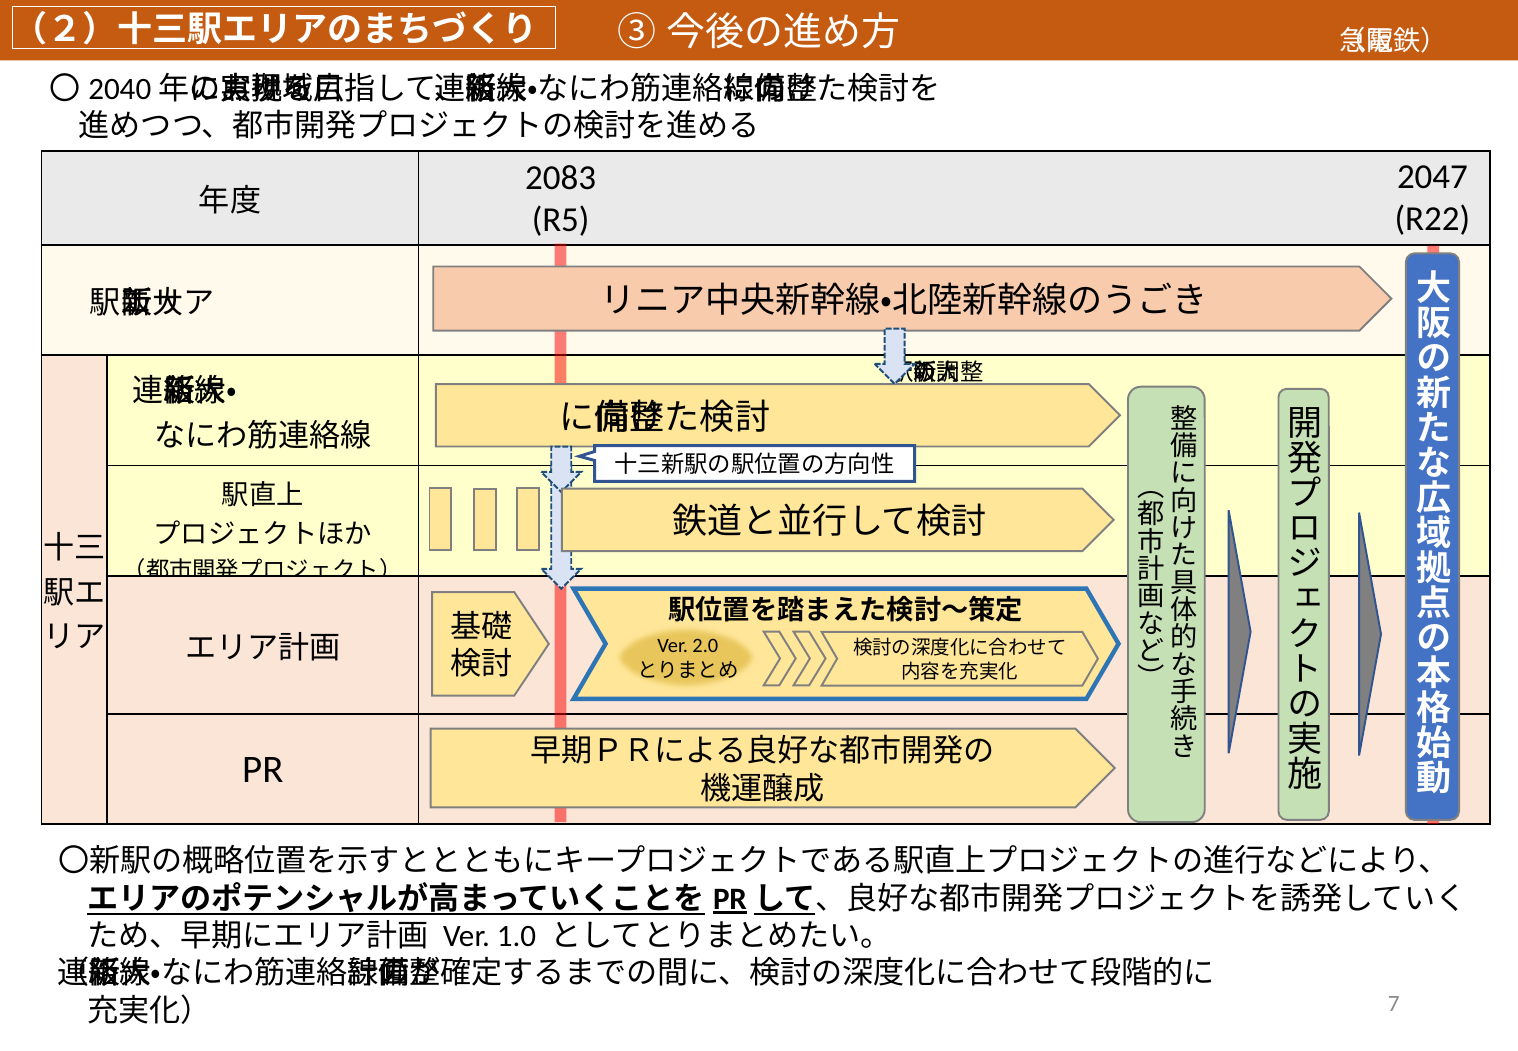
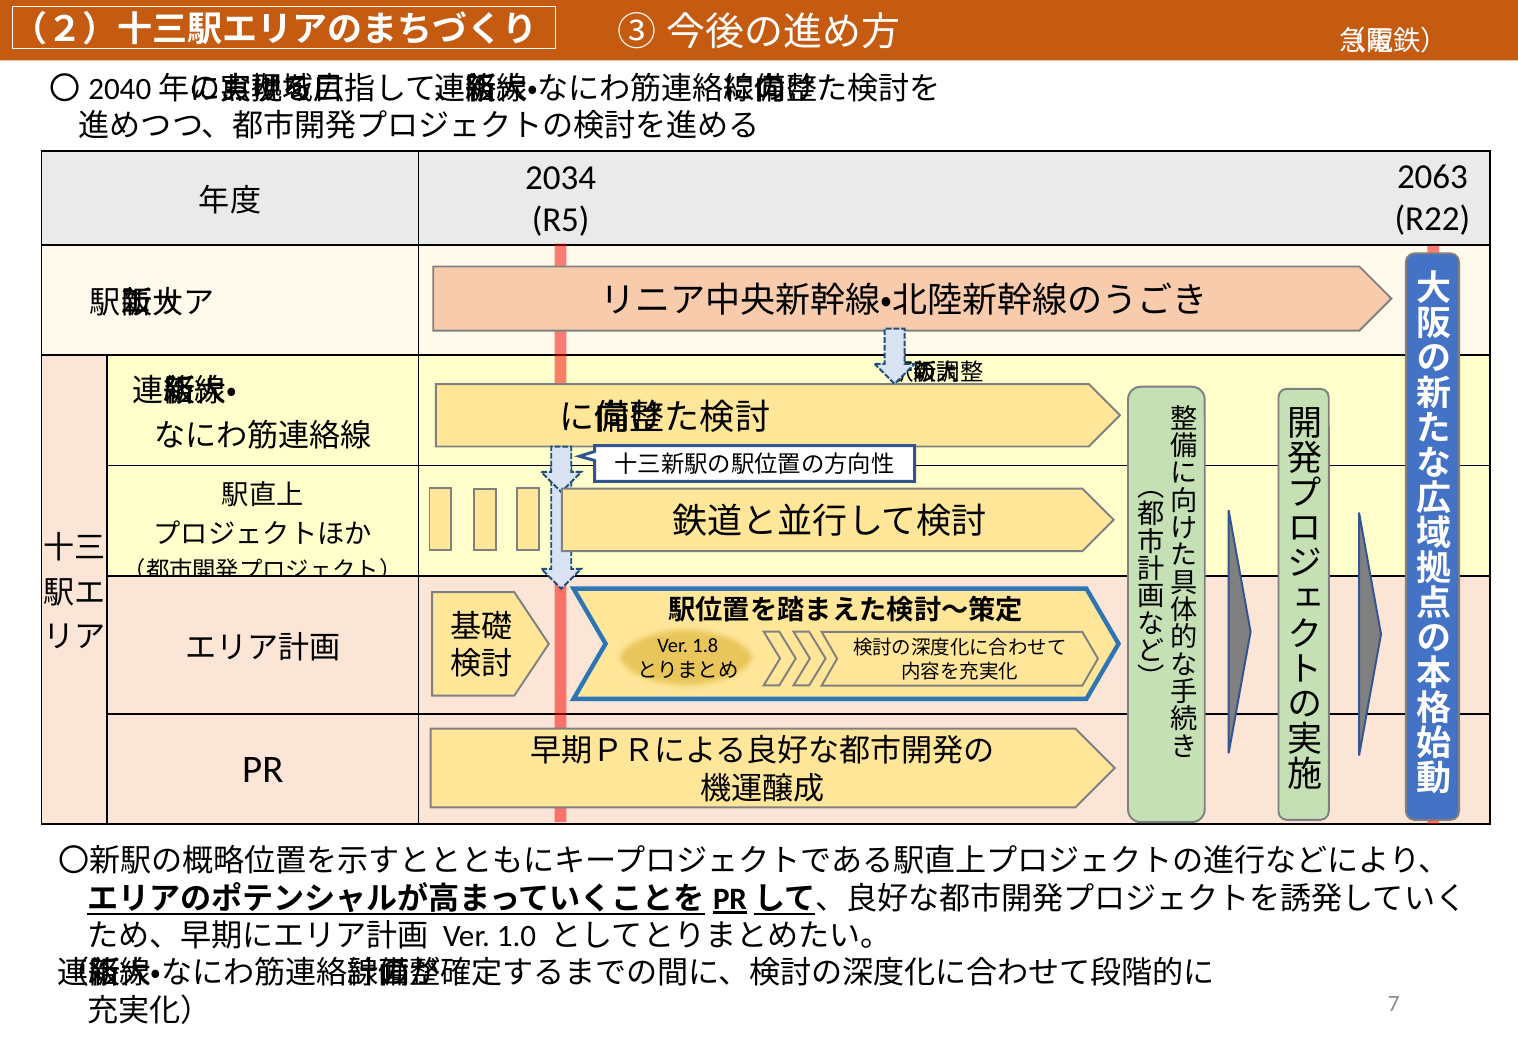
2047: 2047 -> 2063
2083: 2083 -> 2034
2.0: 2.0 -> 1.8
